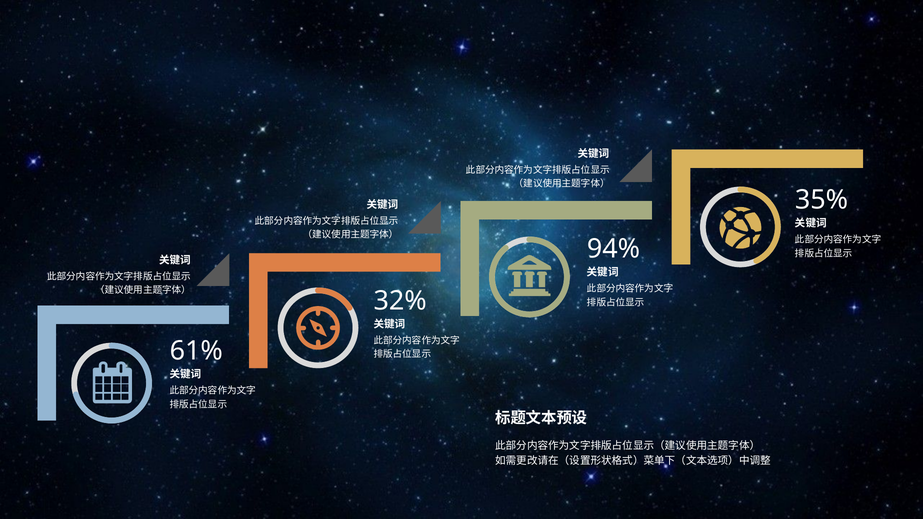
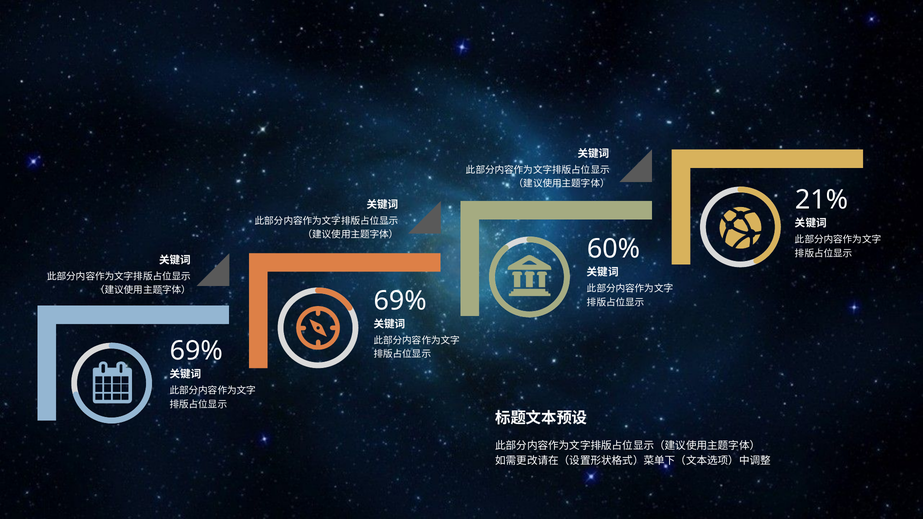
35%: 35% -> 21%
94%: 94% -> 60%
32% at (400, 301): 32% -> 69%
61% at (196, 351): 61% -> 69%
